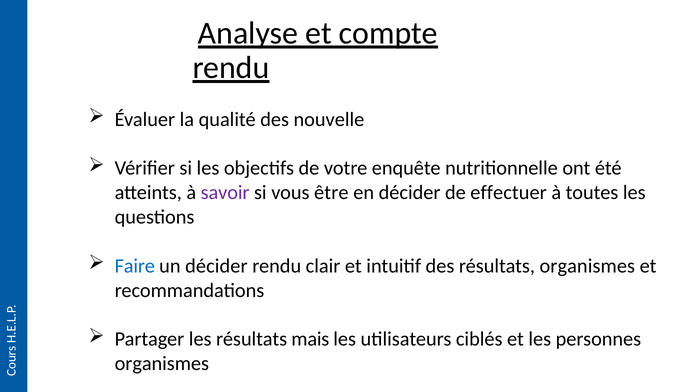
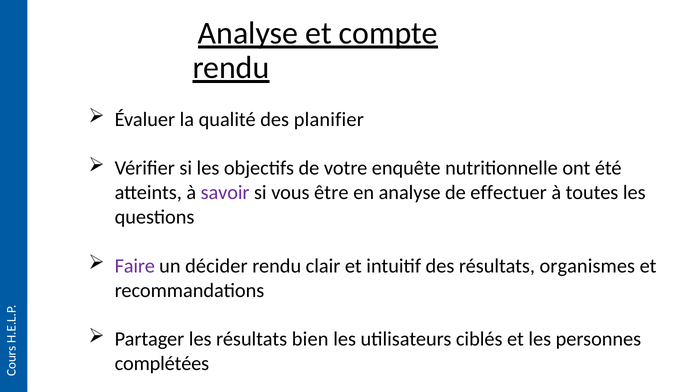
nouvelle: nouvelle -> planifier
en décider: décider -> analyse
Faire colour: blue -> purple
mais: mais -> bien
organismes at (162, 364): organismes -> complétées
